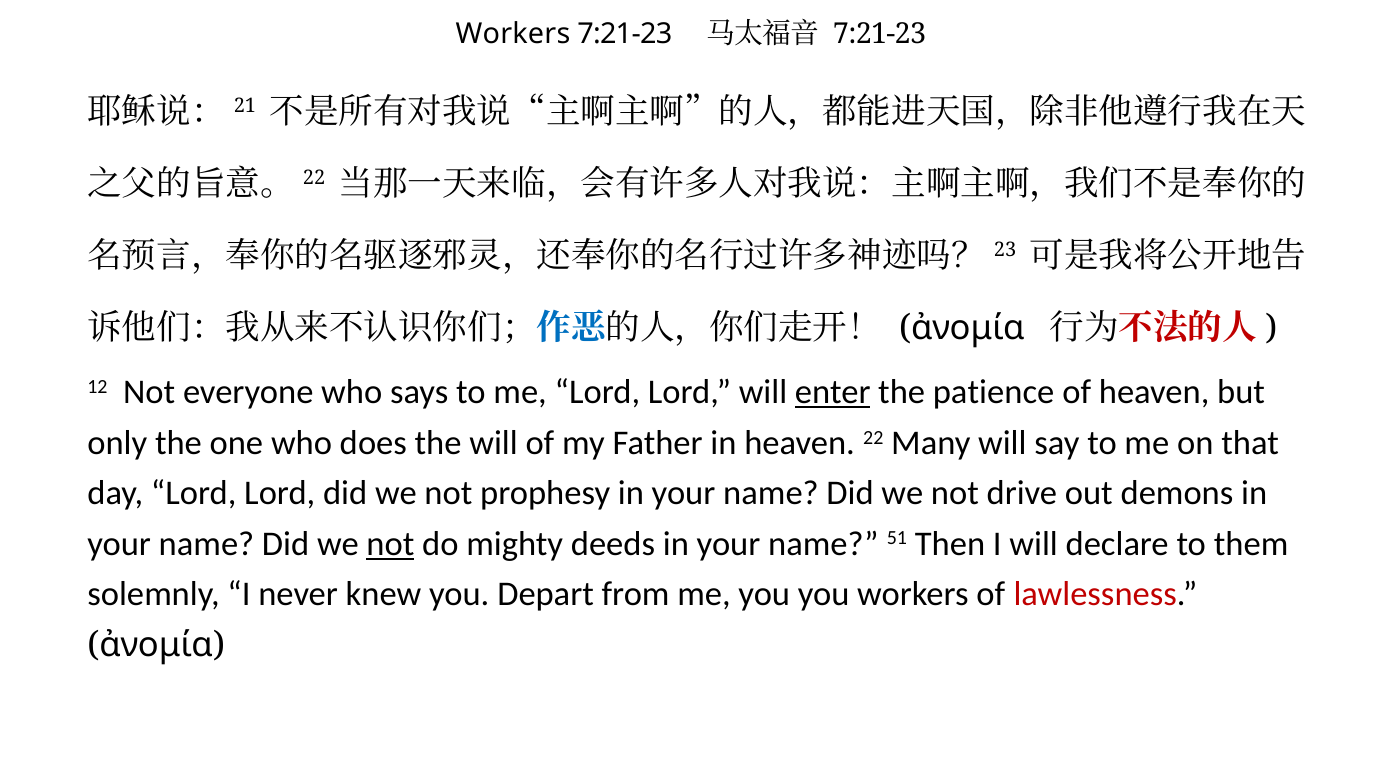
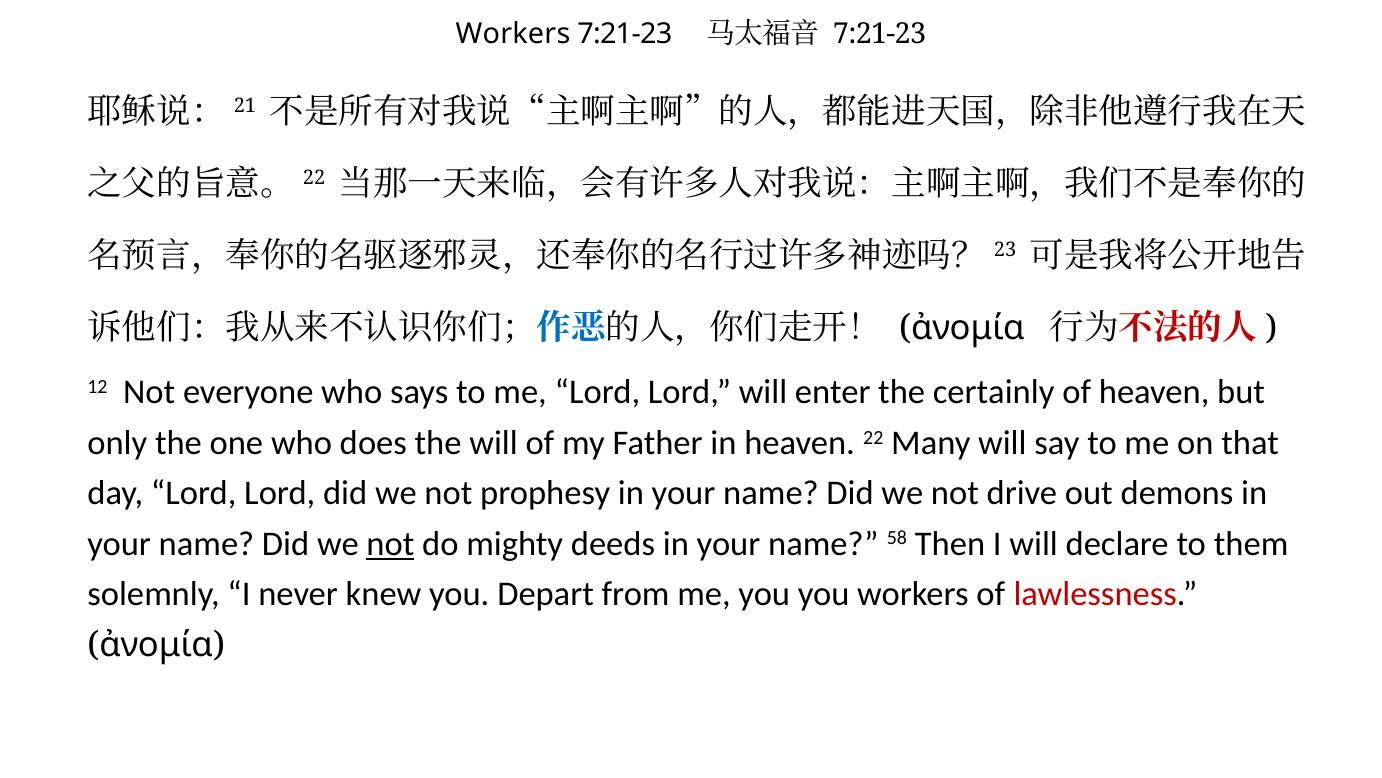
enter underline: present -> none
patience: patience -> certainly
51: 51 -> 58
